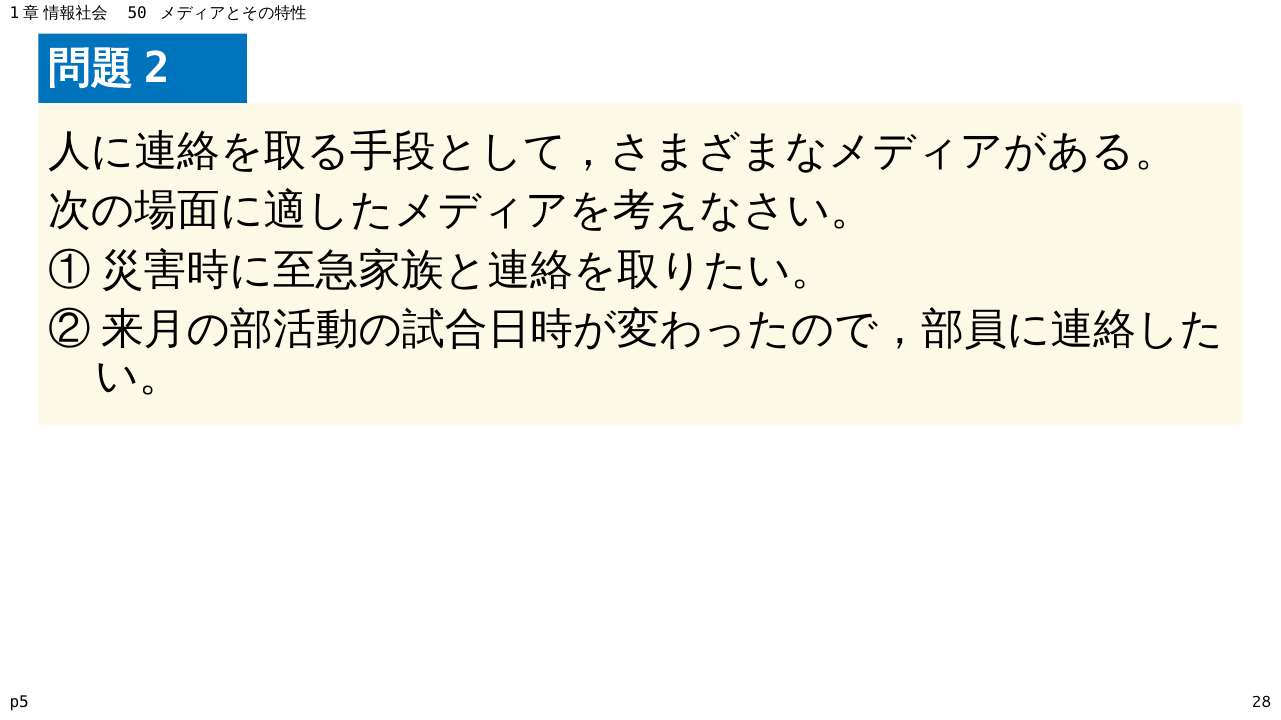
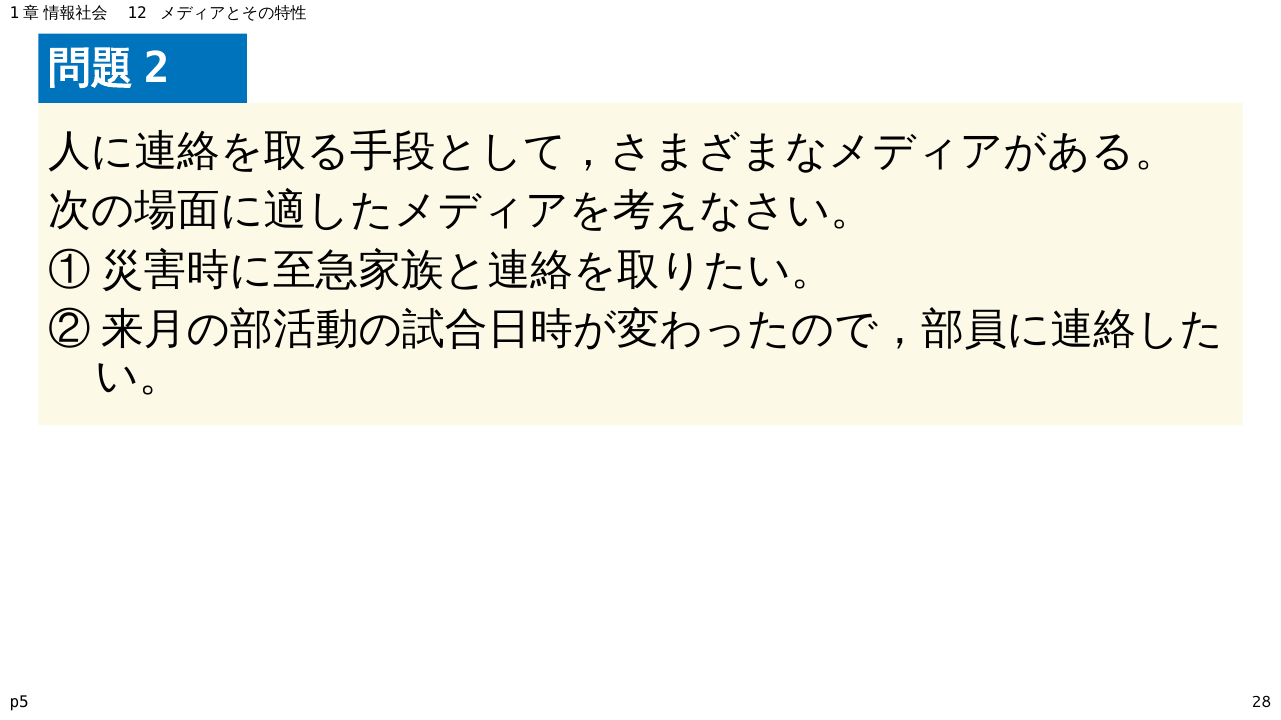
50: 50 -> 12
